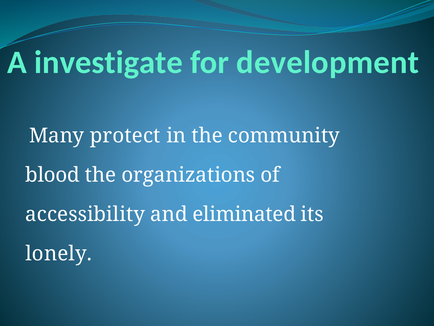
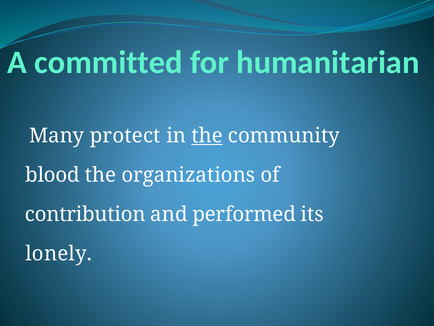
investigate: investigate -> committed
development: development -> humanitarian
the at (207, 135) underline: none -> present
accessibility: accessibility -> contribution
eliminated: eliminated -> performed
